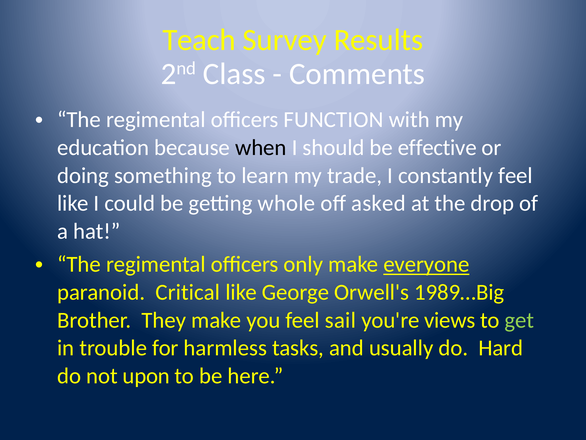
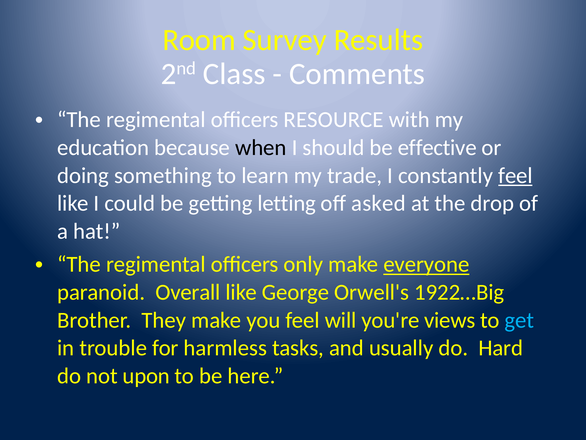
Teach: Teach -> Room
FUNCTION: FUNCTION -> RESOURCE
feel at (515, 175) underline: none -> present
whole: whole -> letting
Critical: Critical -> Overall
1989…Big: 1989…Big -> 1922…Big
sail: sail -> will
get colour: light green -> light blue
